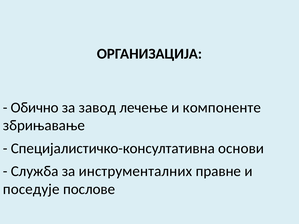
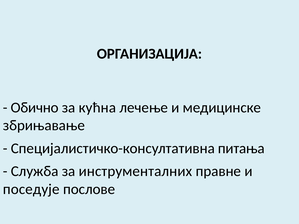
завод: завод -> кућна
компоненте: компоненте -> медицинске
основи: основи -> питања
